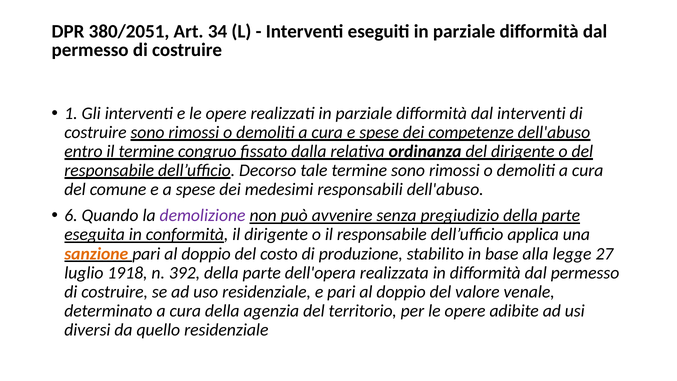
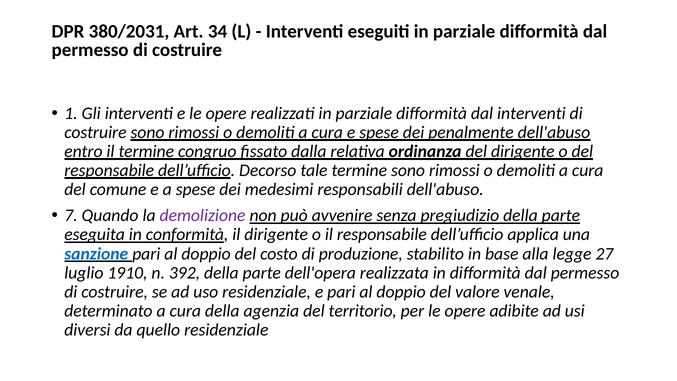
380/2051: 380/2051 -> 380/2031
competenze: competenze -> penalmente
6: 6 -> 7
sanzione colour: orange -> blue
1918: 1918 -> 1910
